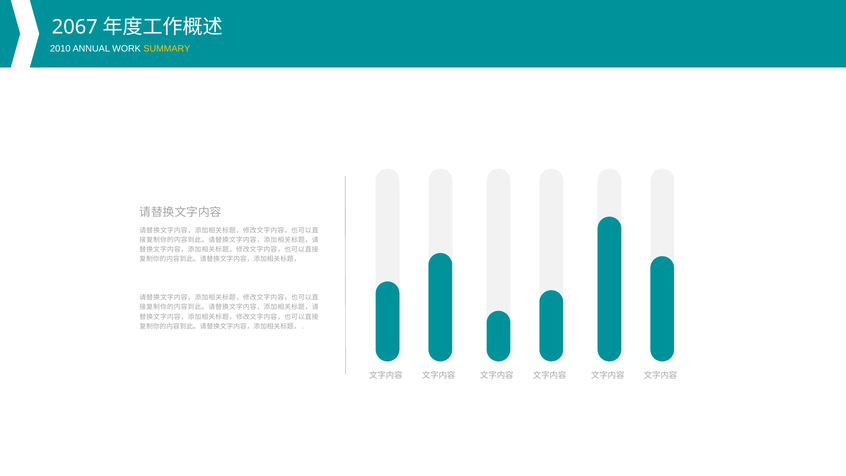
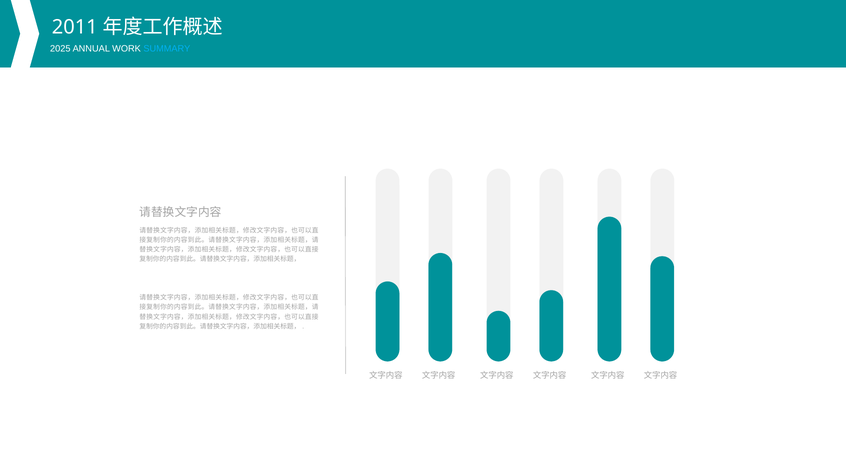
2067: 2067 -> 2011
2010: 2010 -> 2025
SUMMARY colour: yellow -> light blue
